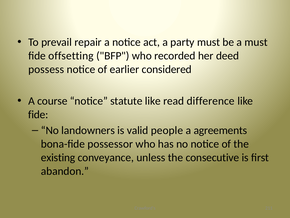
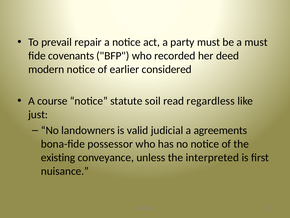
offsetting: offsetting -> covenants
possess: possess -> modern
statute like: like -> soil
difference: difference -> regardless
fide at (38, 114): fide -> just
people: people -> judicial
consecutive: consecutive -> interpreted
abandon: abandon -> nuisance
